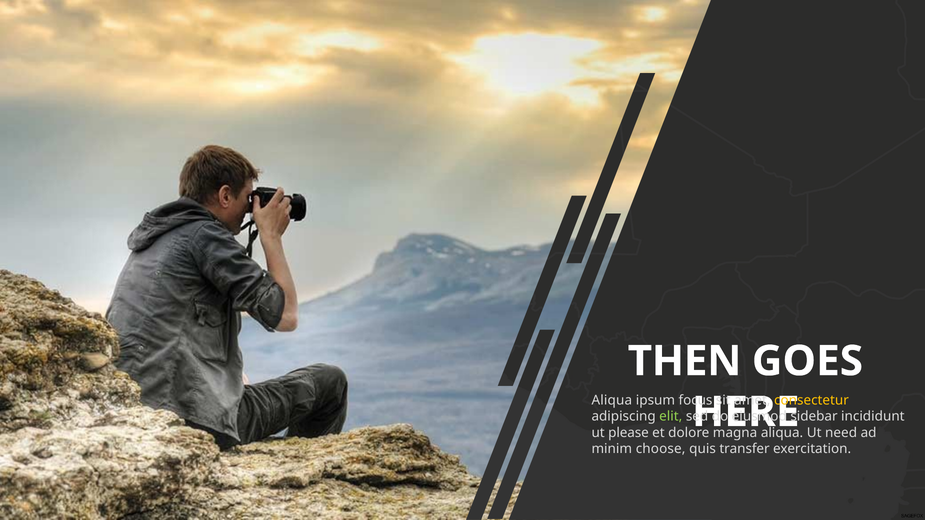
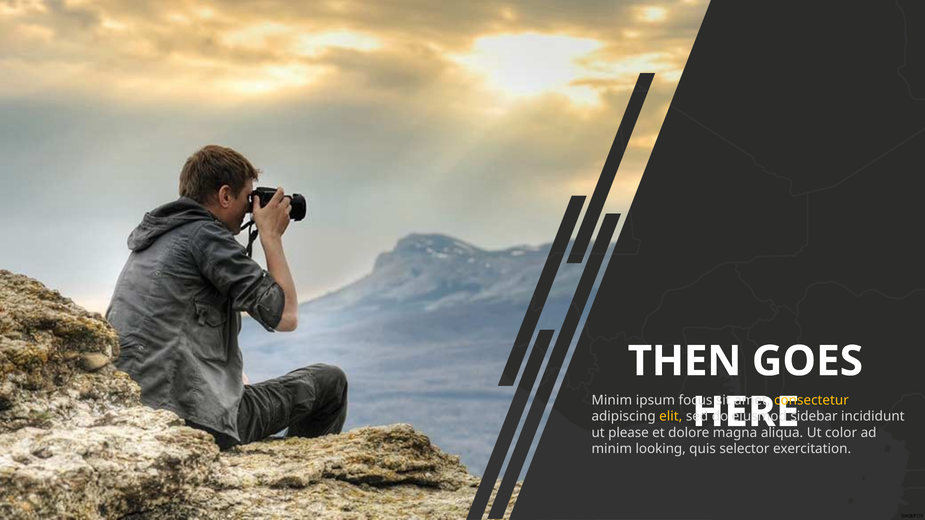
Aliqua at (612, 400): Aliqua -> Minim
elit colour: light green -> yellow
need: need -> color
choose: choose -> looking
transfer: transfer -> selector
